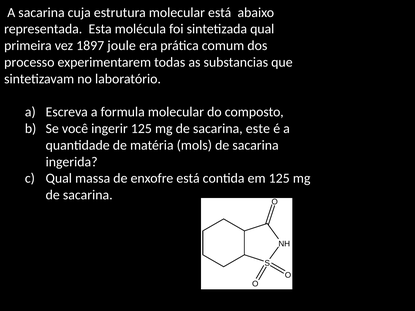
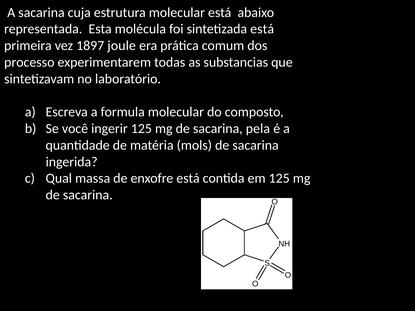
sintetizada qual: qual -> está
este: este -> pela
